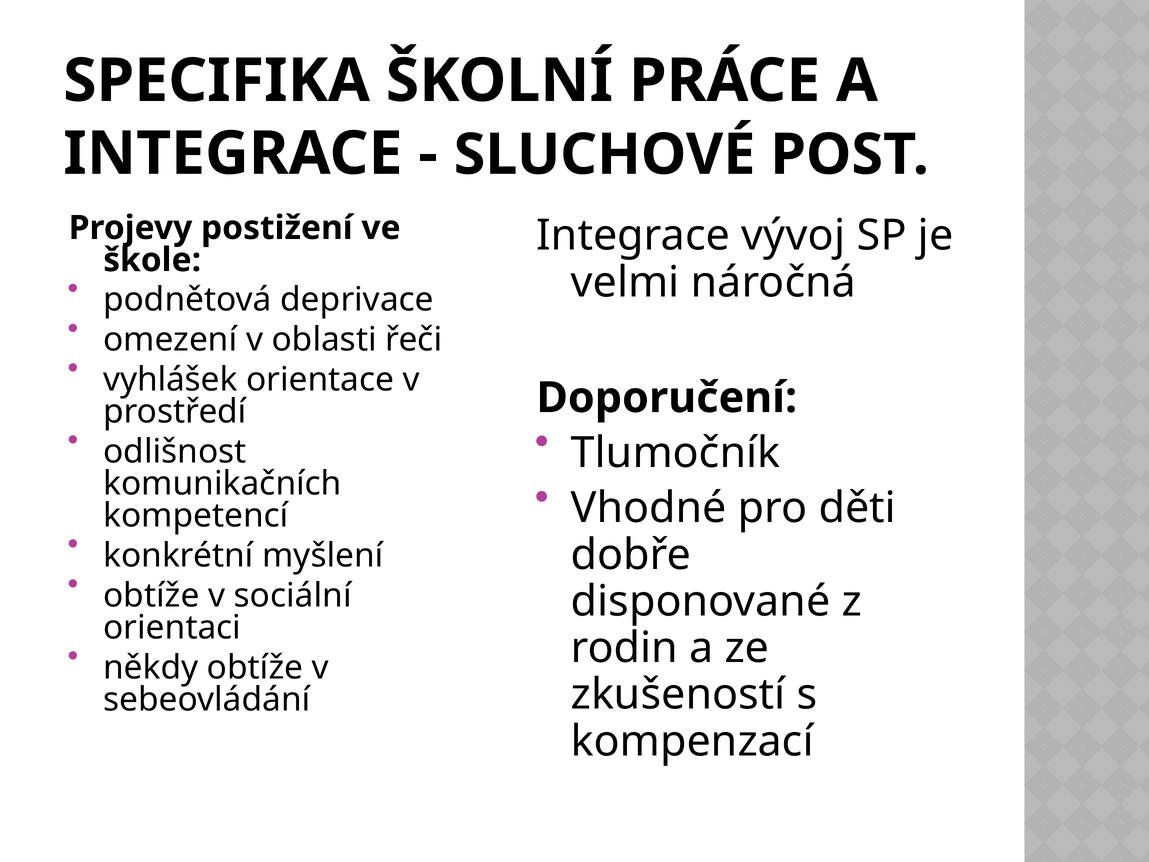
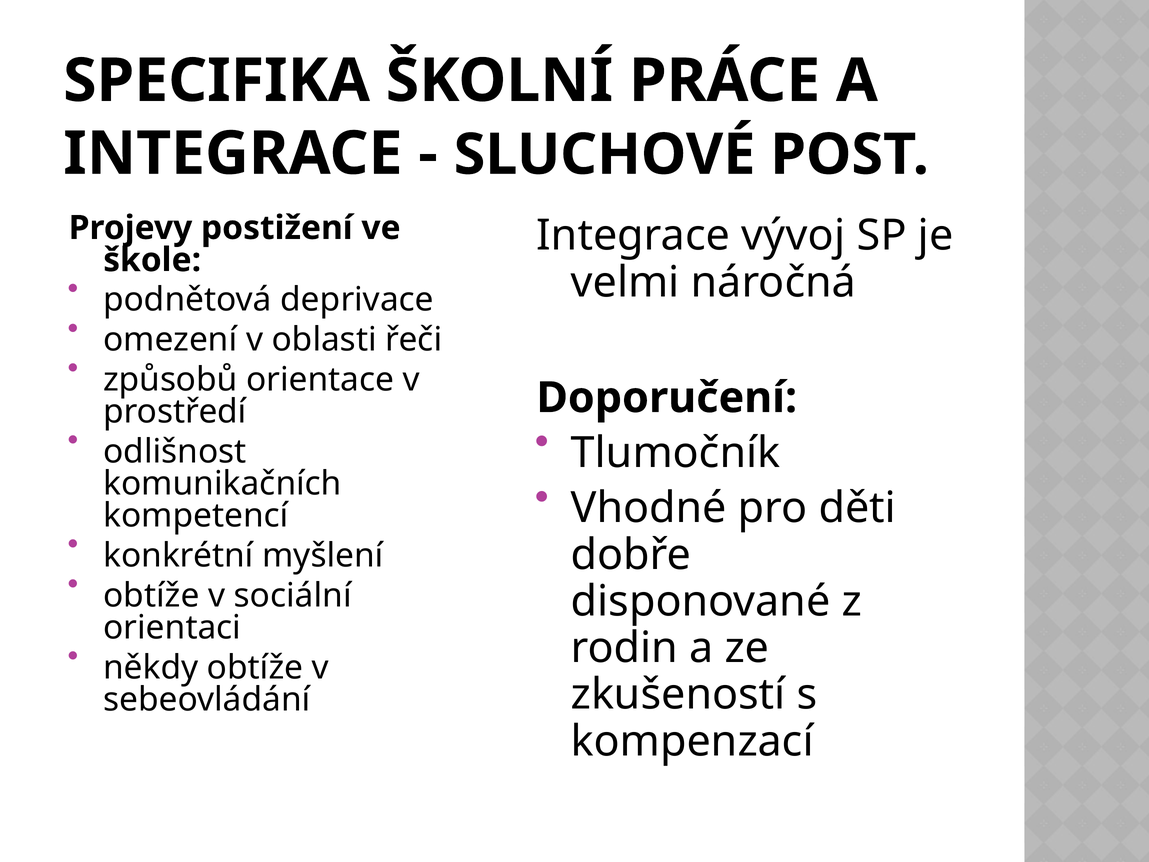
vyhlášek: vyhlášek -> způsobů
